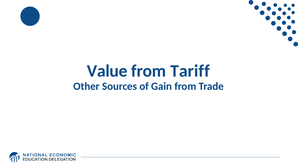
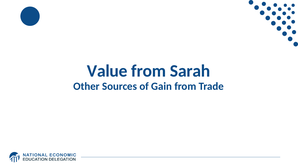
Tariff: Tariff -> Sarah
